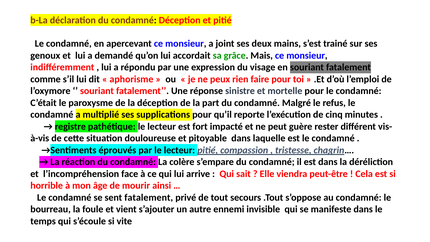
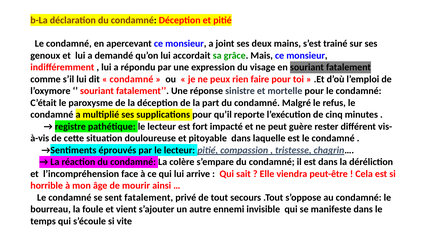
aphorisme at (131, 79): aphorisme -> condamné
